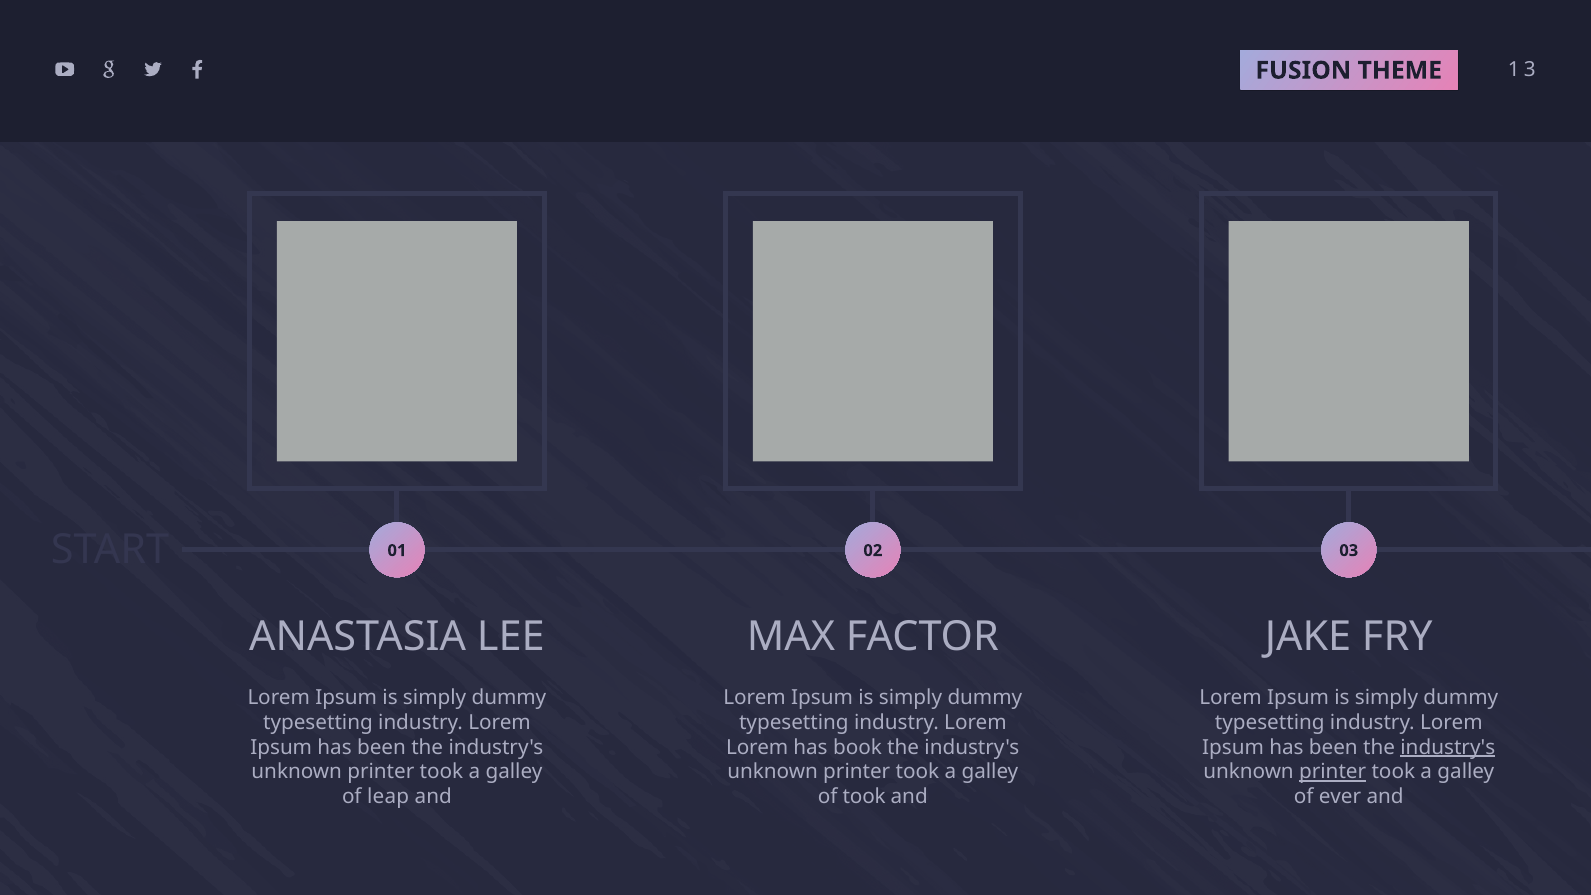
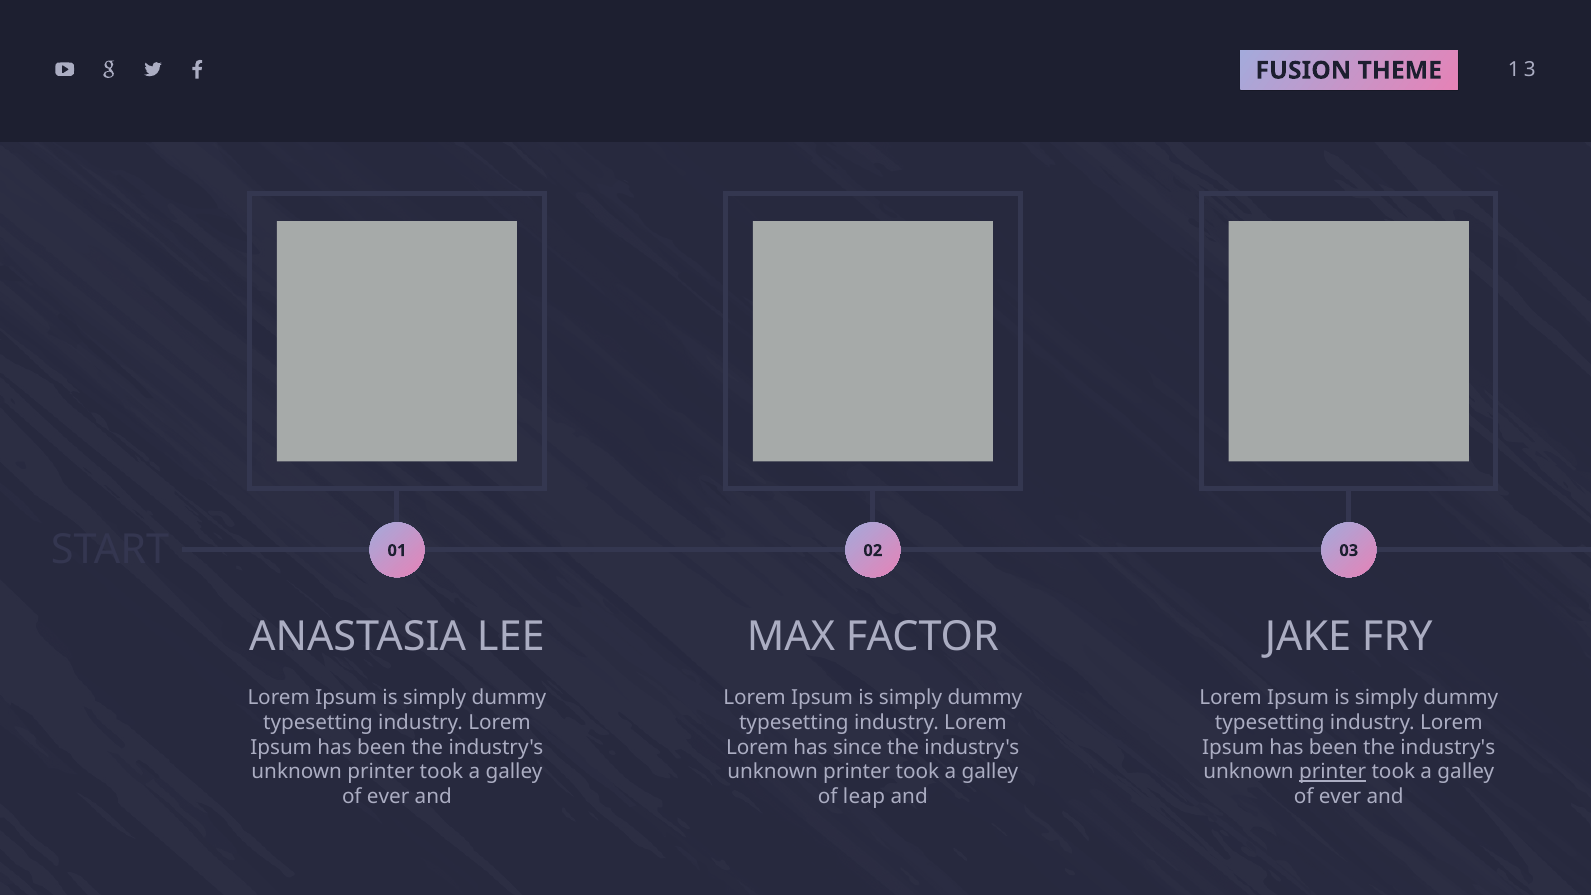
book: book -> since
industry's at (1448, 747) underline: present -> none
leap at (388, 797): leap -> ever
of took: took -> leap
